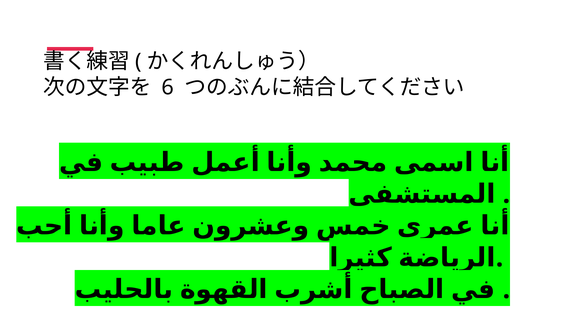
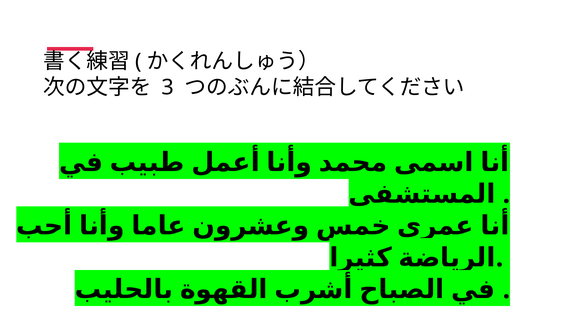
6: 6 -> 3
